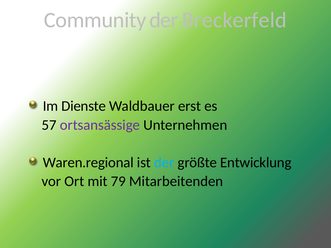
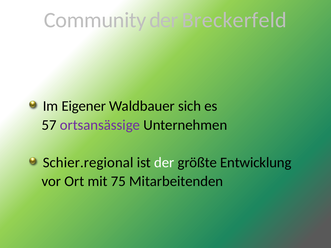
Dienste: Dienste -> Eigener
erst: erst -> sich
Waren.regional: Waren.regional -> Schier.regional
der at (164, 163) colour: light blue -> white
79: 79 -> 75
